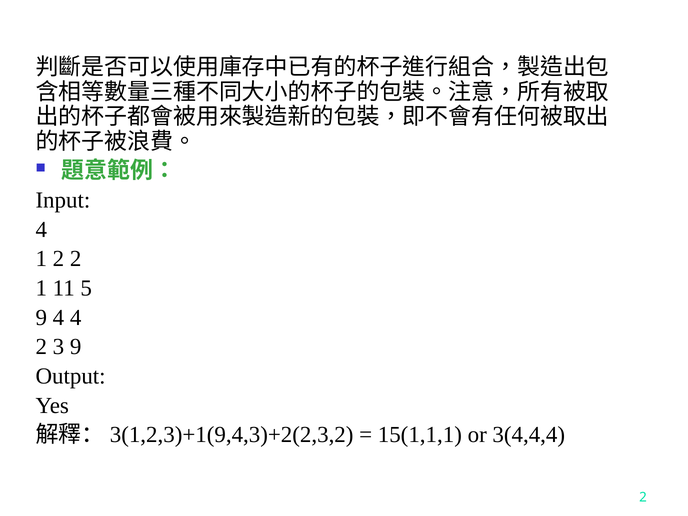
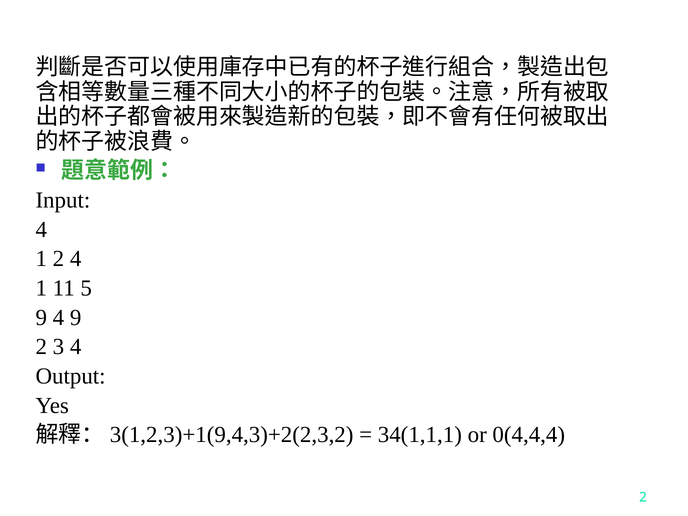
2 2: 2 -> 4
4 4: 4 -> 9
3 9: 9 -> 4
15(1,1,1: 15(1,1,1 -> 34(1,1,1
3(4,4,4: 3(4,4,4 -> 0(4,4,4
